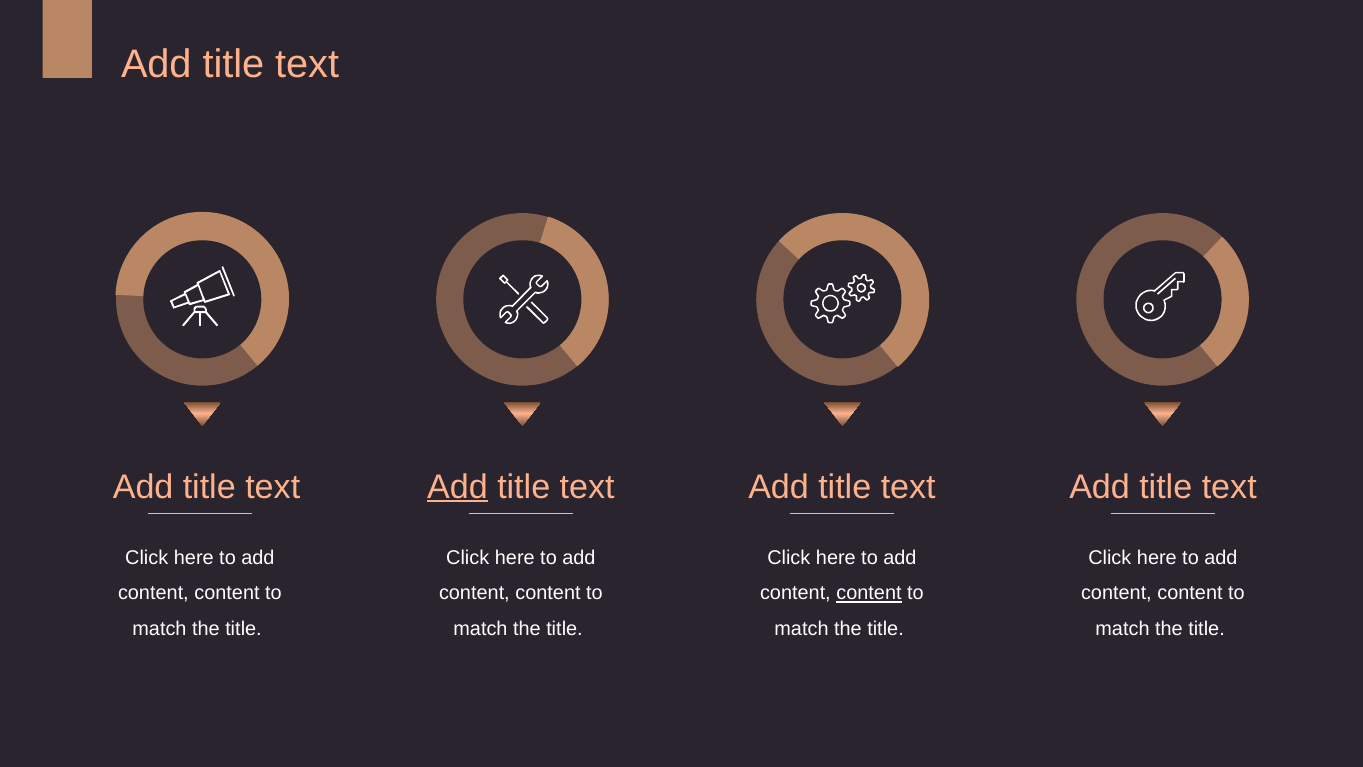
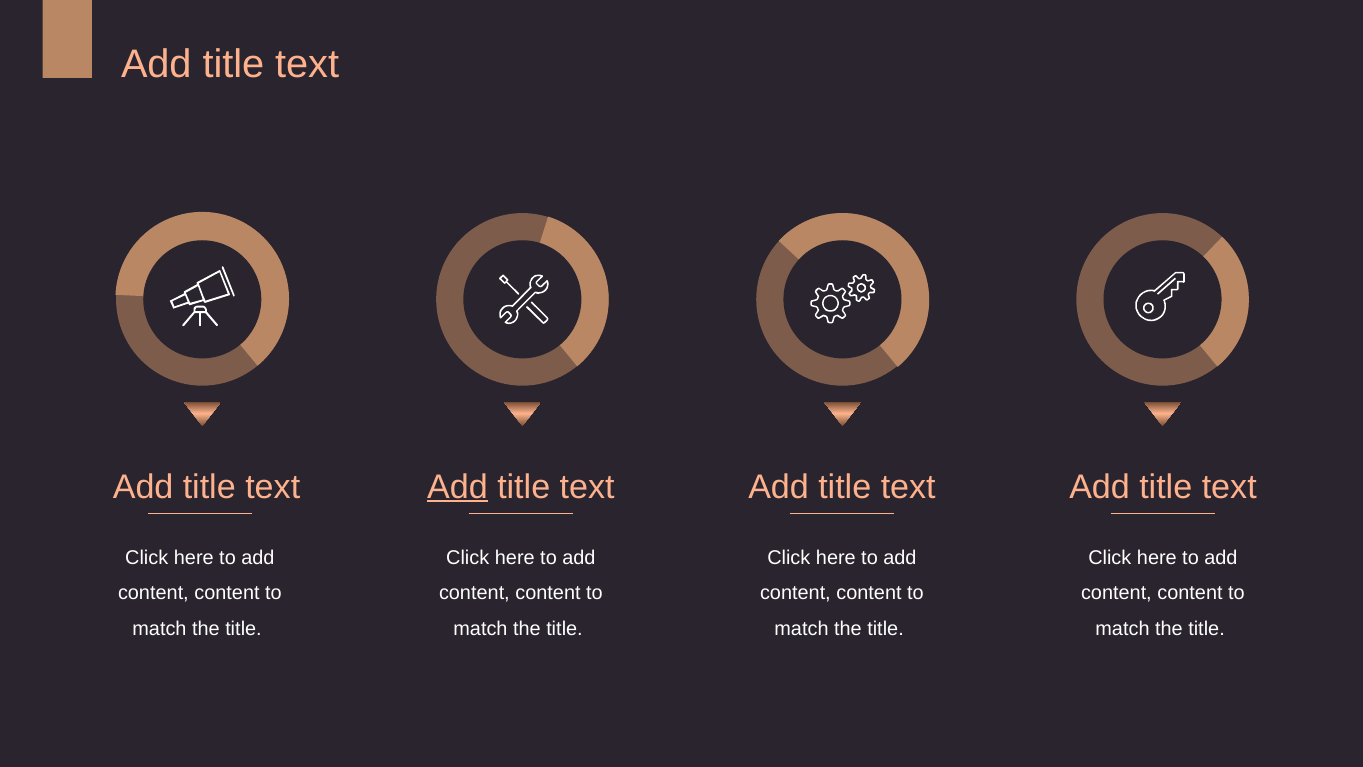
content at (869, 593) underline: present -> none
